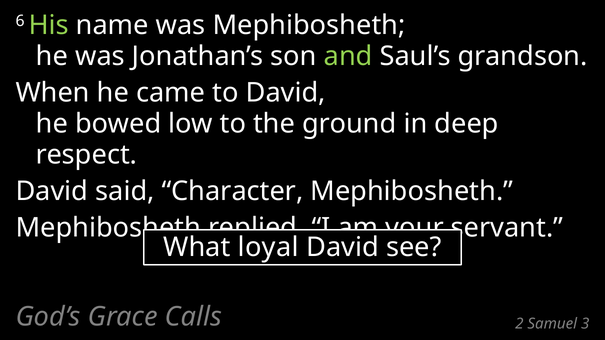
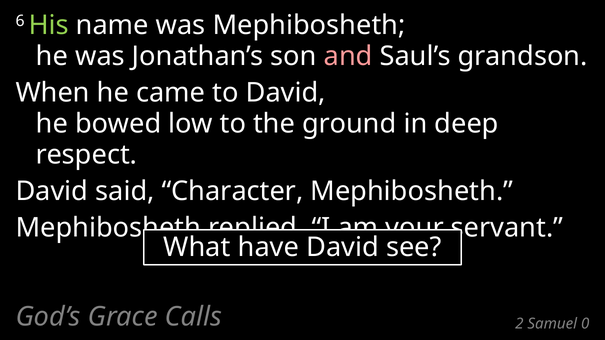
and colour: light green -> pink
loyal: loyal -> have
3: 3 -> 0
